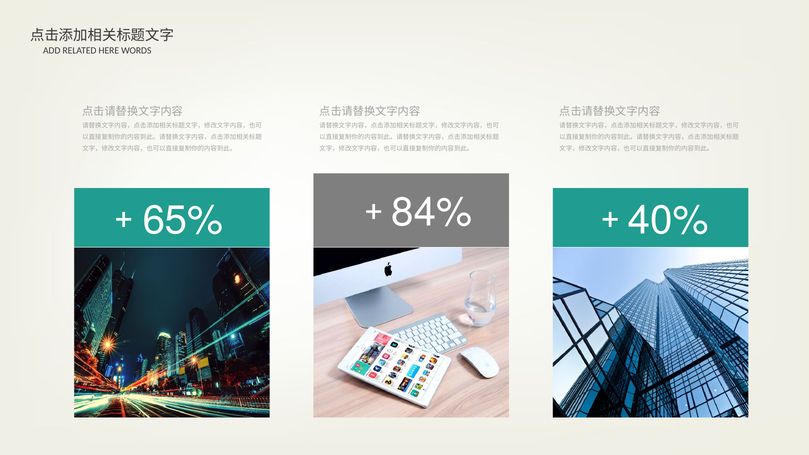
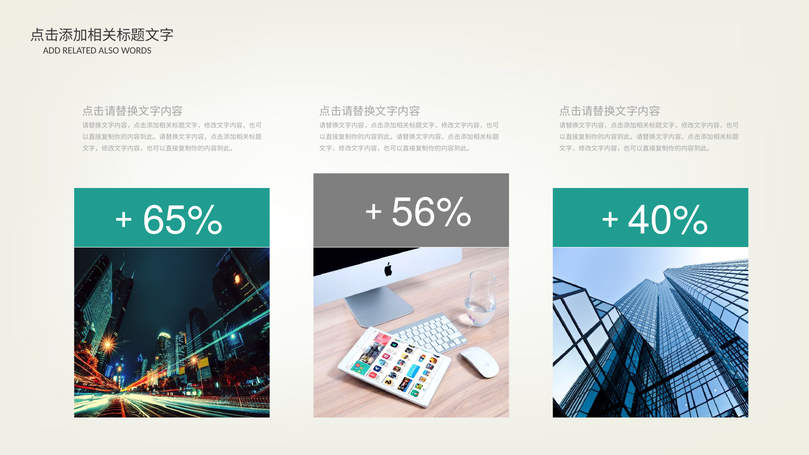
HERE: HERE -> ALSO
84%: 84% -> 56%
